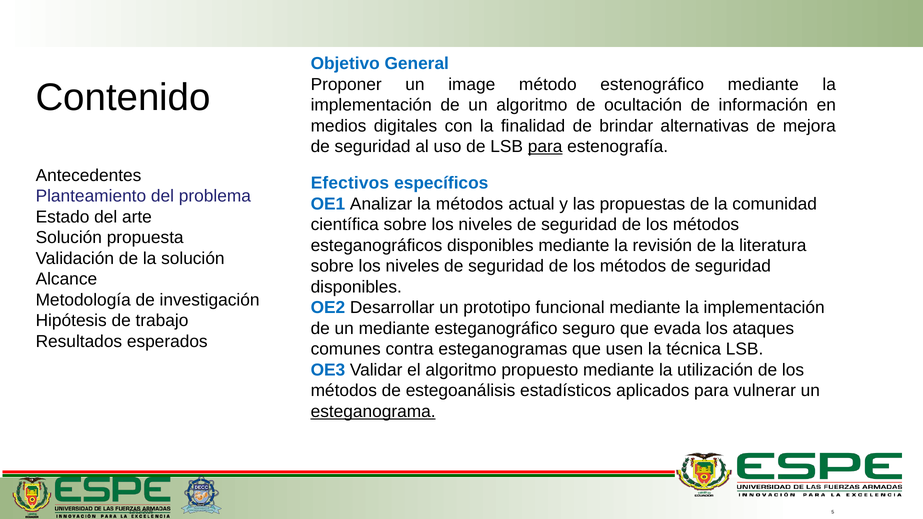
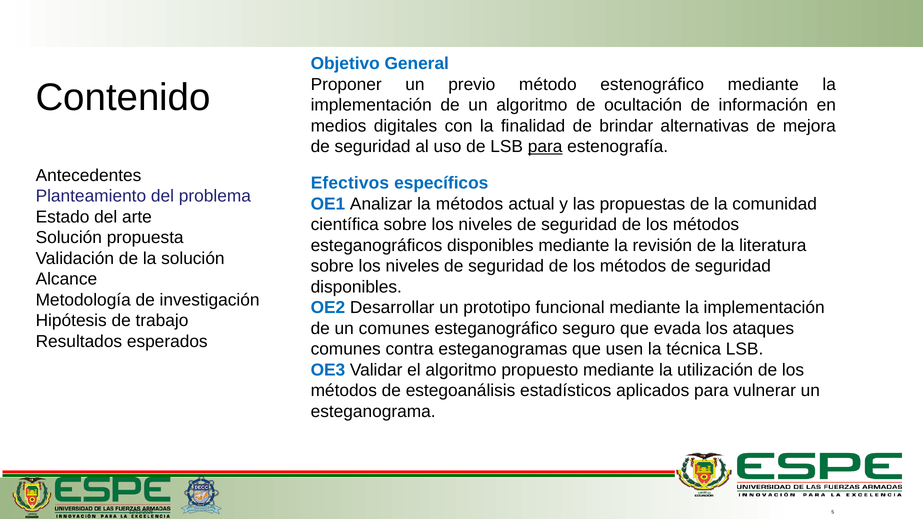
image: image -> previo
un mediante: mediante -> comunes
esteganograma underline: present -> none
